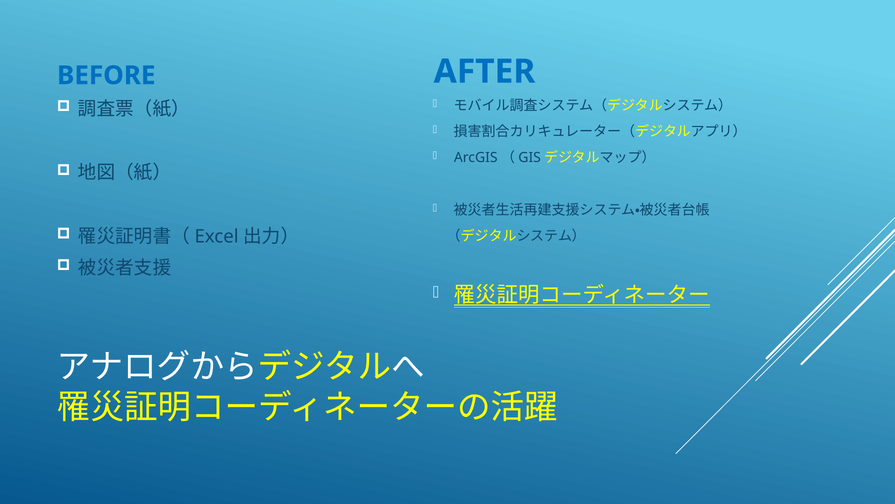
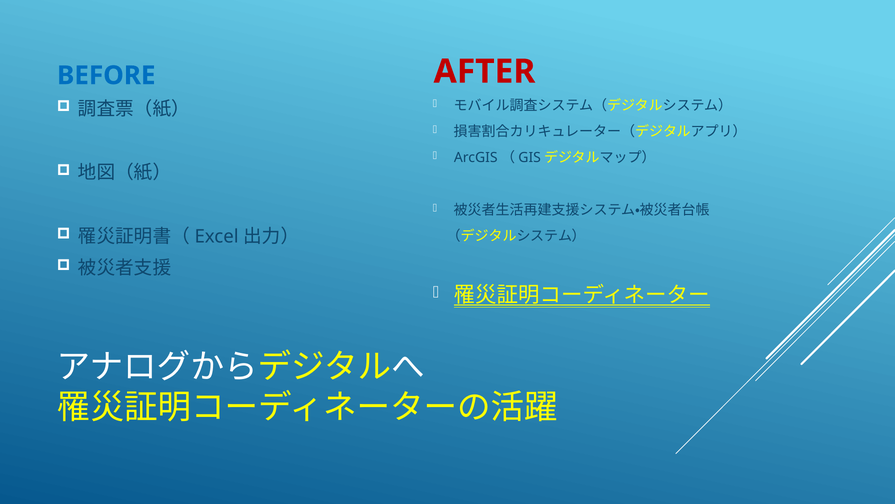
AFTER colour: blue -> red
